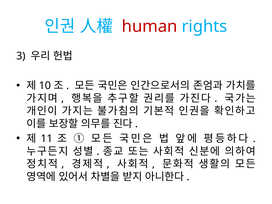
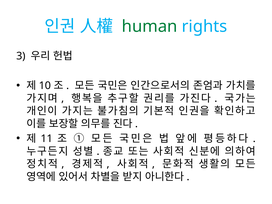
human colour: red -> green
